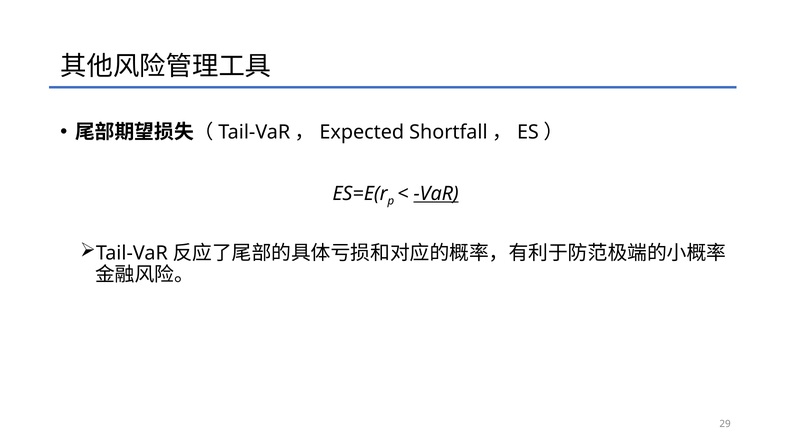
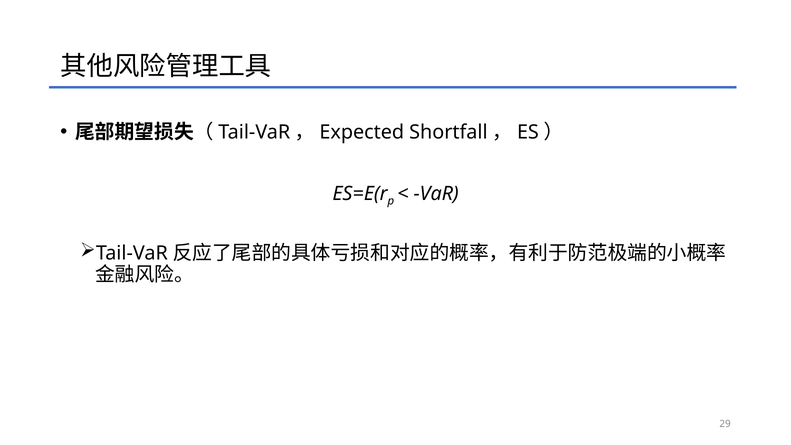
VaR underline: present -> none
